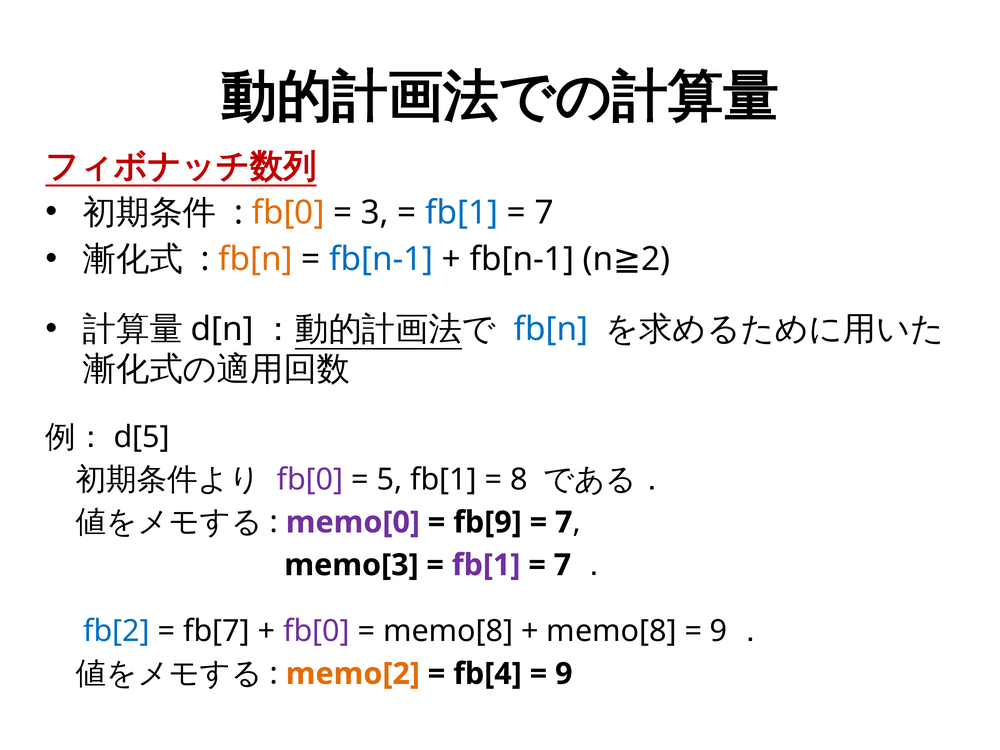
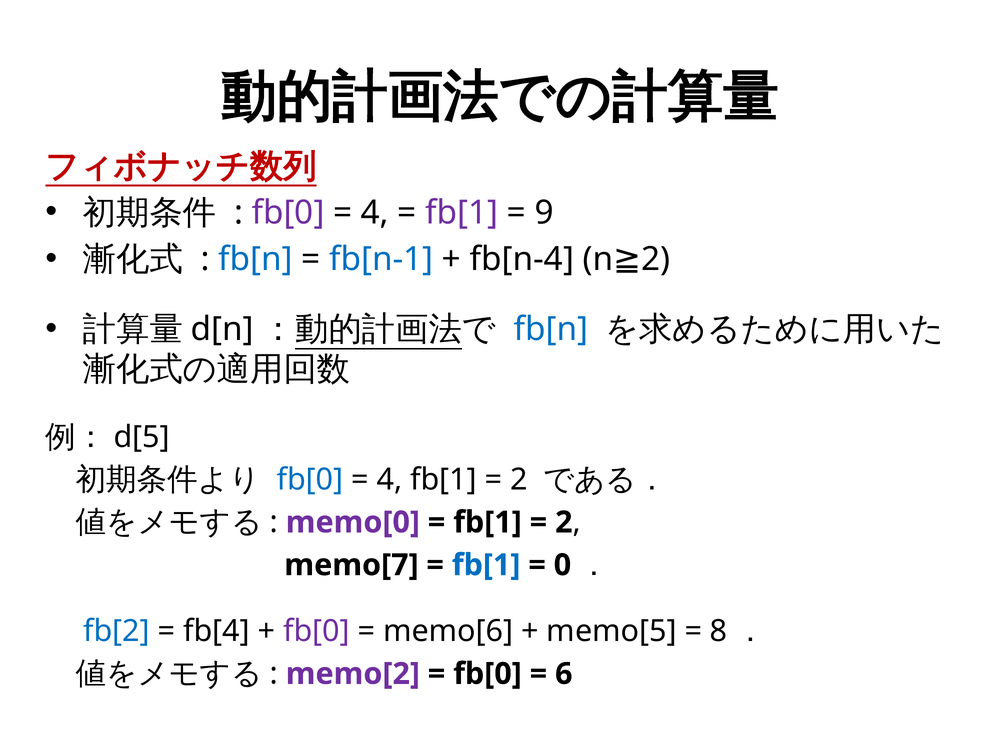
fb[0 at (288, 213) colour: orange -> purple
3 at (375, 213): 3 -> 4
fb[1 at (462, 213) colour: blue -> purple
7 at (544, 213): 7 -> 9
fb[n at (255, 259) colour: orange -> blue
fb[n-1 at (522, 259): fb[n-1 -> fb[n-4
fb[0 at (310, 480) colour: purple -> blue
5 at (389, 480): 5 -> 4
8 at (519, 480): 8 -> 2
fb[9 at (488, 522): fb[9 -> fb[1
7 at (564, 522): 7 -> 2
memo[3: memo[3 -> memo[7
fb[1 at (486, 565) colour: purple -> blue
7 at (562, 565): 7 -> 0
fb[7: fb[7 -> fb[4
memo[8 at (448, 631): memo[8 -> memo[6
memo[8 at (612, 631): memo[8 -> memo[5
9 at (719, 631): 9 -> 8
memo[2 colour: orange -> purple
fb[4 at (488, 674): fb[4 -> fb[0
9 at (564, 674): 9 -> 6
